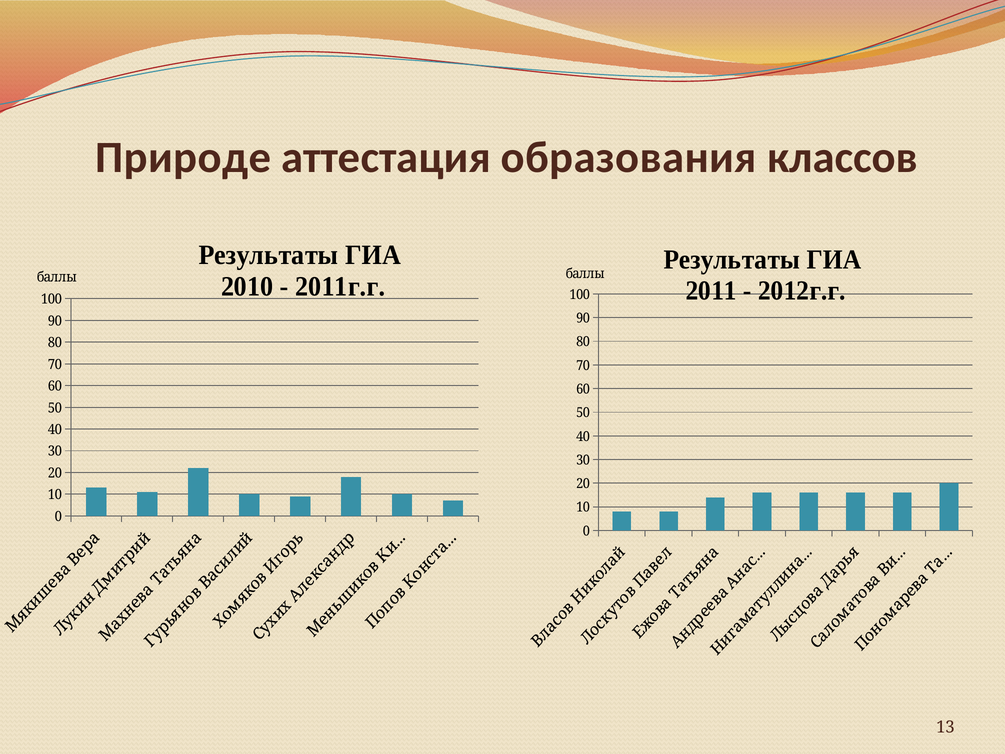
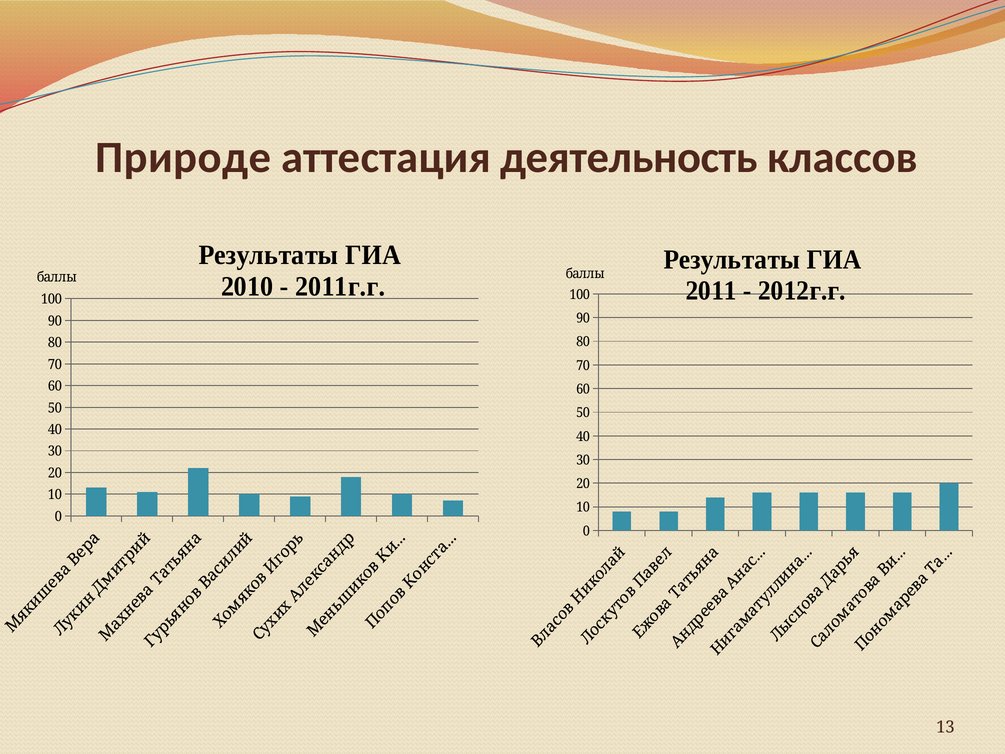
образования: образования -> деятельность
